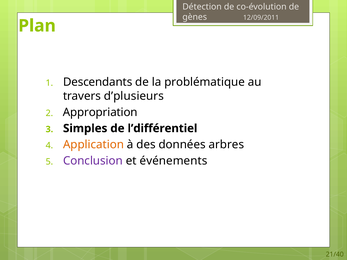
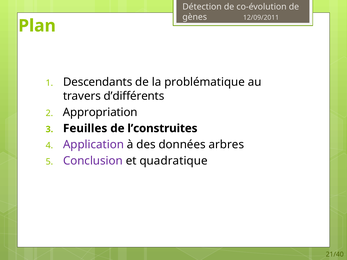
d’plusieurs: d’plusieurs -> d’différents
Simples: Simples -> Feuilles
l’différentiel: l’différentiel -> l’construites
Application colour: orange -> purple
événements: événements -> quadratique
